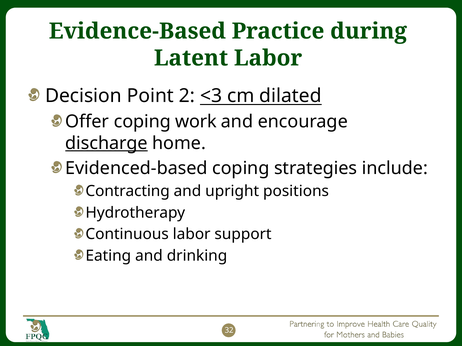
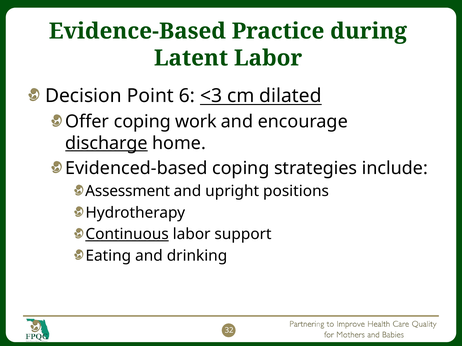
2: 2 -> 6
Contracting: Contracting -> Assessment
Continuous underline: none -> present
